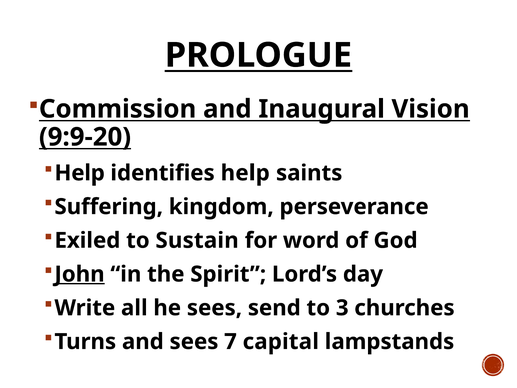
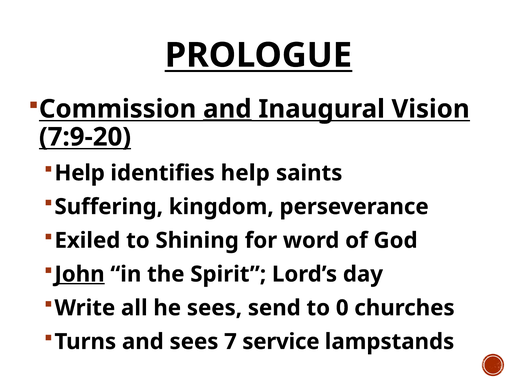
and at (227, 109) underline: none -> present
9:9-20: 9:9-20 -> 7:9-20
Sustain: Sustain -> Shining
3: 3 -> 0
capital: capital -> service
